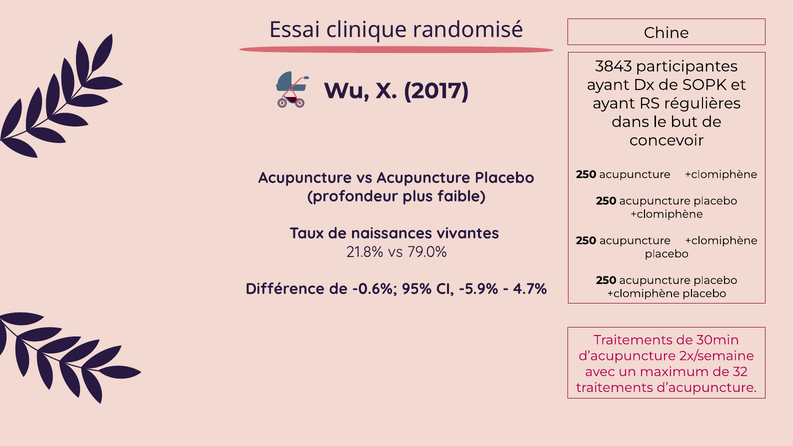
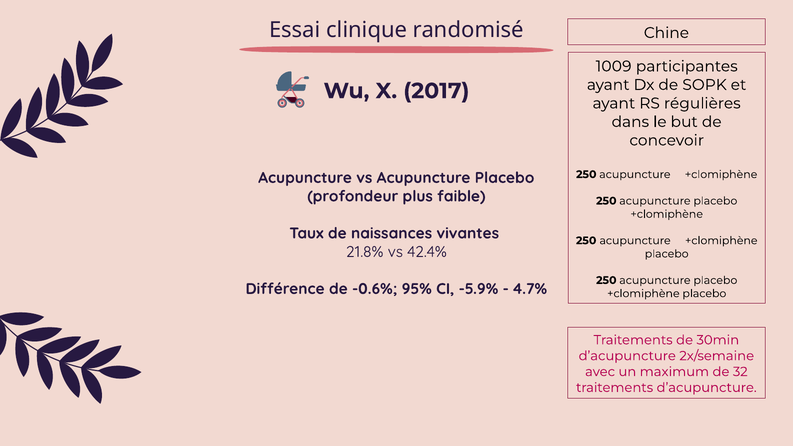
3843: 3843 -> 1009
79.0%: 79.0% -> 42.4%
